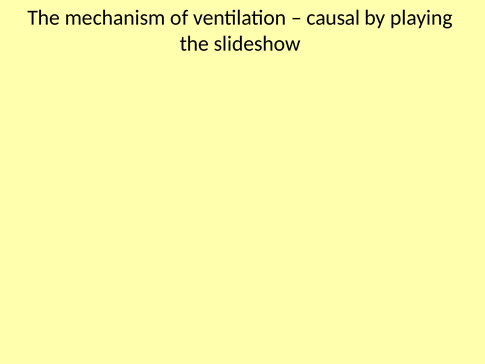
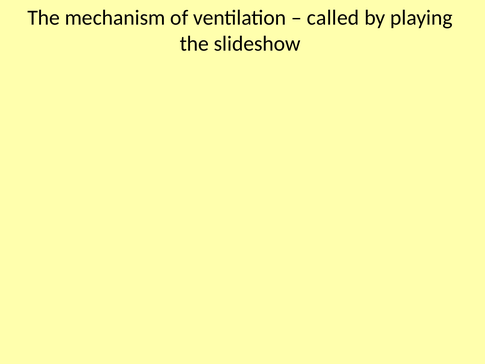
causal: causal -> called
